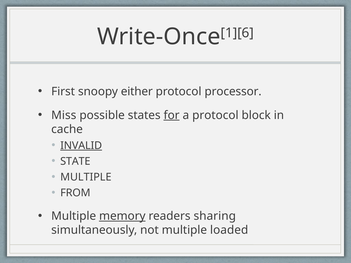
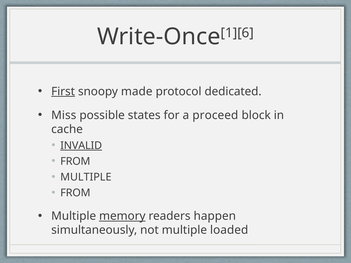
First underline: none -> present
either: either -> made
processor: processor -> dedicated
for underline: present -> none
a protocol: protocol -> proceed
STATE at (75, 161): STATE -> FROM
sharing: sharing -> happen
